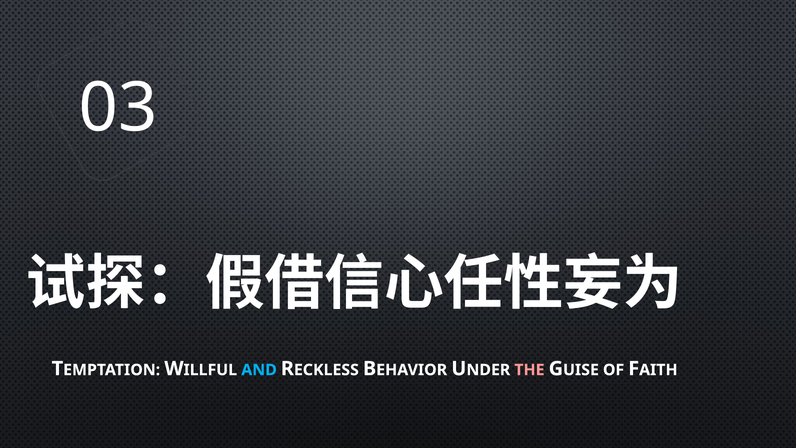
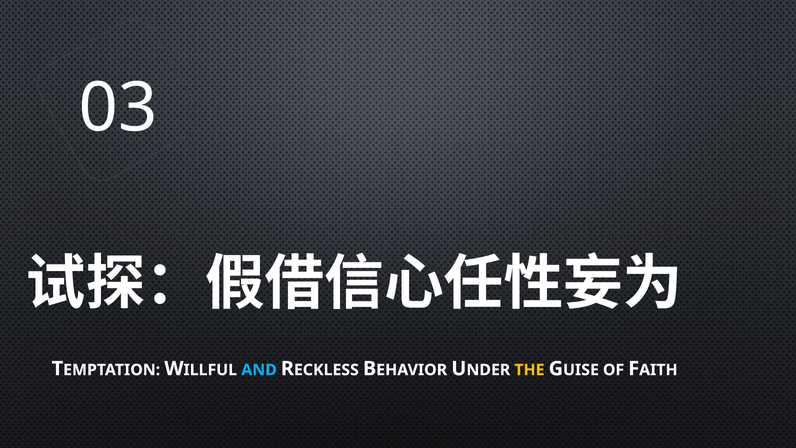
THE colour: pink -> yellow
